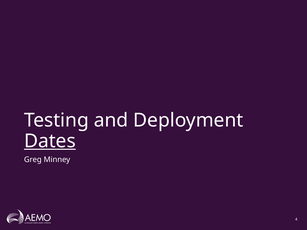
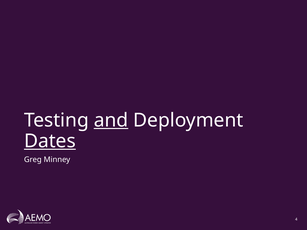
and underline: none -> present
